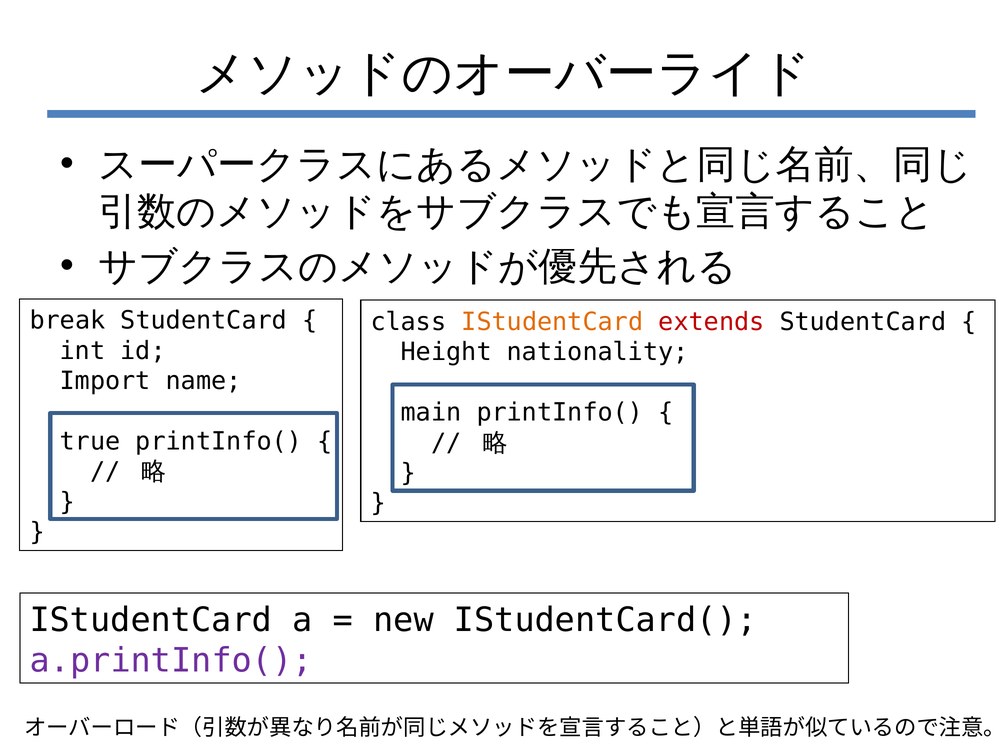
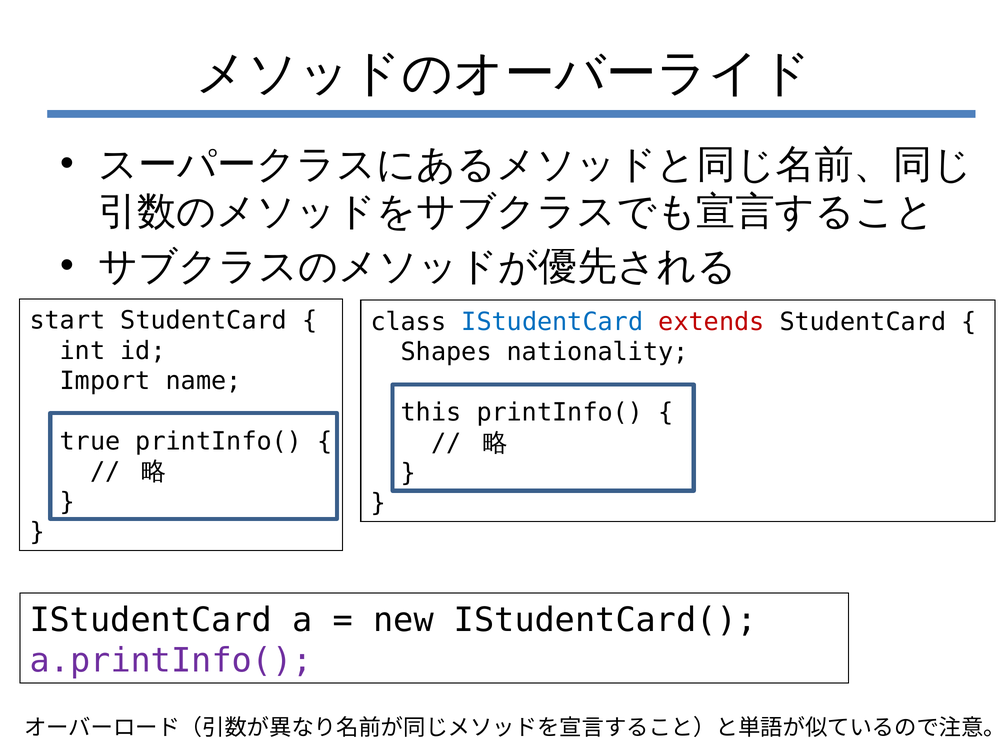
break: break -> start
IStudentCard at (552, 322) colour: orange -> blue
Height: Height -> Shapes
main: main -> this
